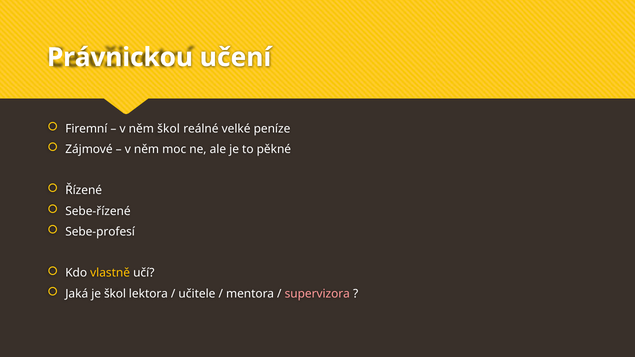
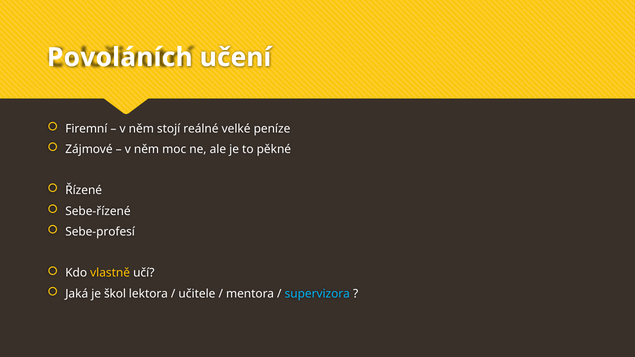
Právnickou: Právnickou -> Povoláních
něm škol: škol -> stojí
supervizora colour: pink -> light blue
